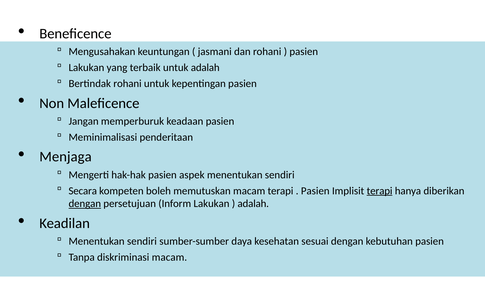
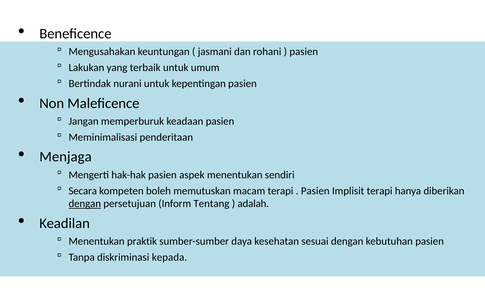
untuk adalah: adalah -> umum
Bertindak rohani: rohani -> nurani
terapi at (380, 190) underline: present -> none
Inform Lakukan: Lakukan -> Tentang
sendiri at (142, 241): sendiri -> praktik
diskriminasi macam: macam -> kepada
